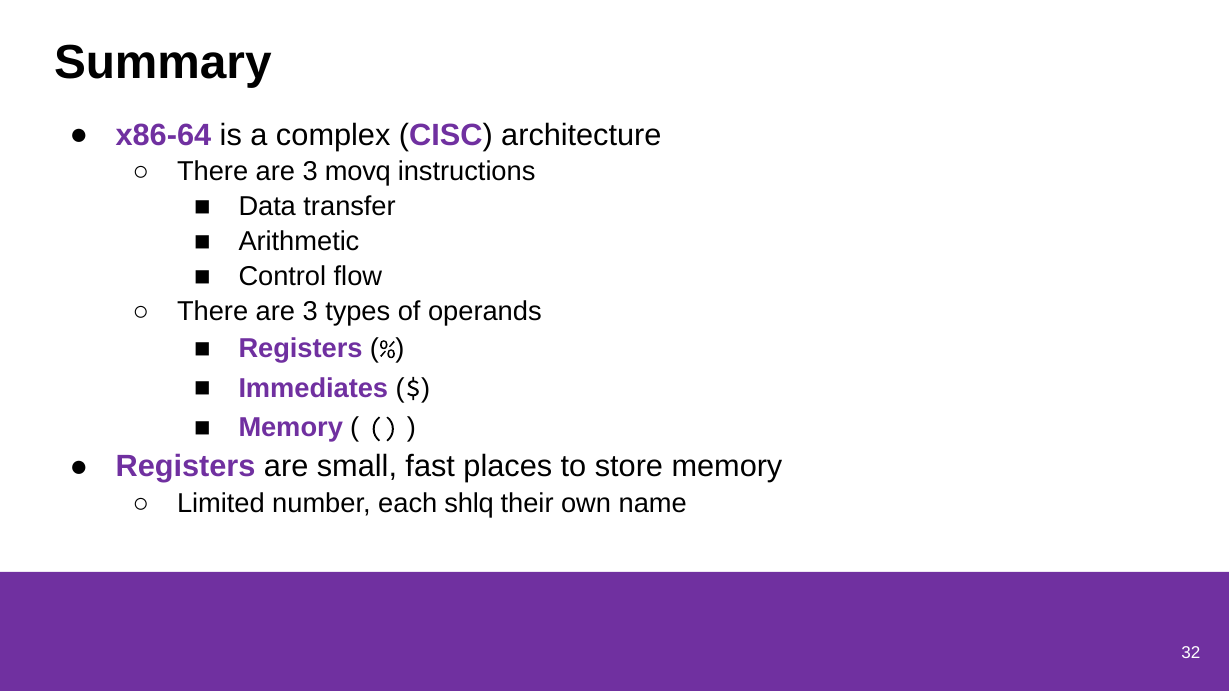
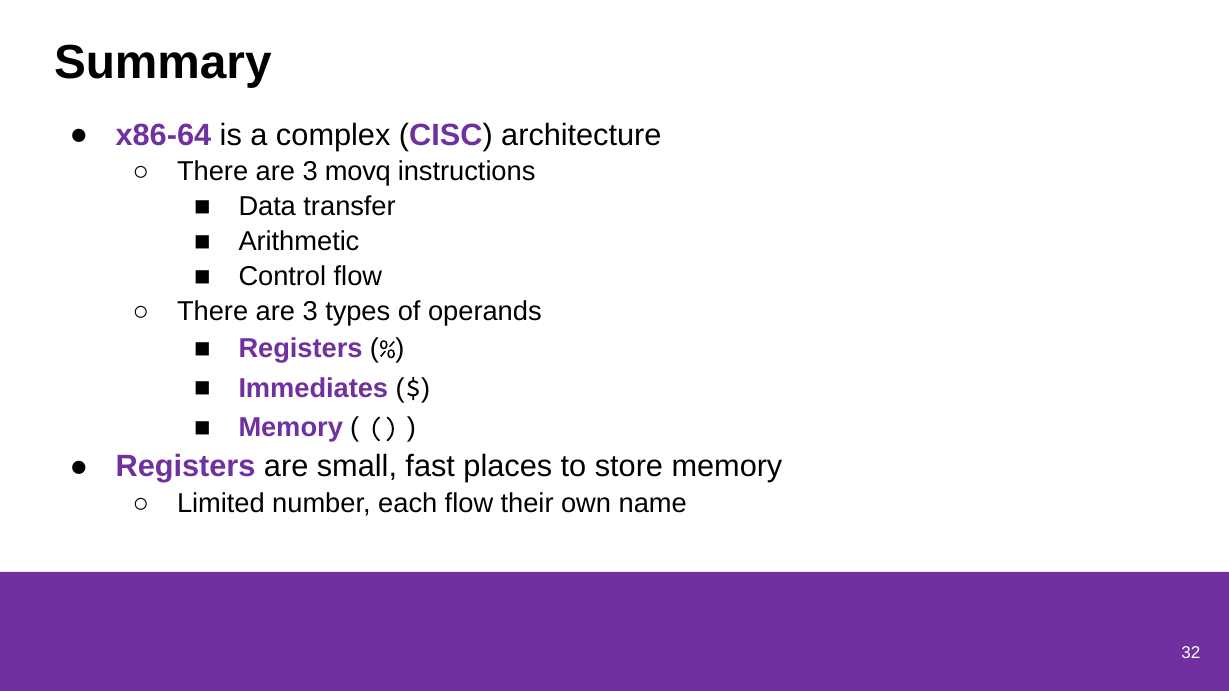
each shlq: shlq -> flow
